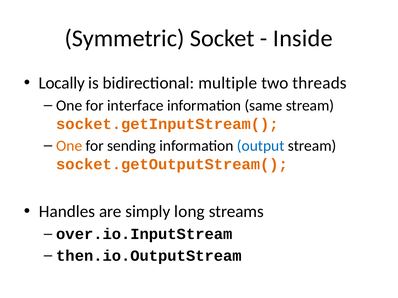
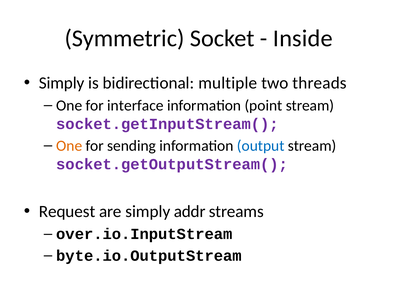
Locally at (62, 83): Locally -> Simply
same: same -> point
socket.getInputStream( colour: orange -> purple
socket.getOutputStream( colour: orange -> purple
Handles: Handles -> Request
long: long -> addr
then.io.OutputStream: then.io.OutputStream -> byte.io.OutputStream
